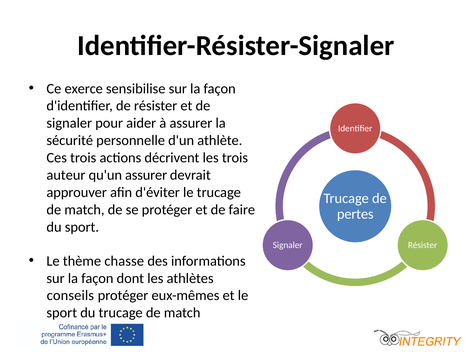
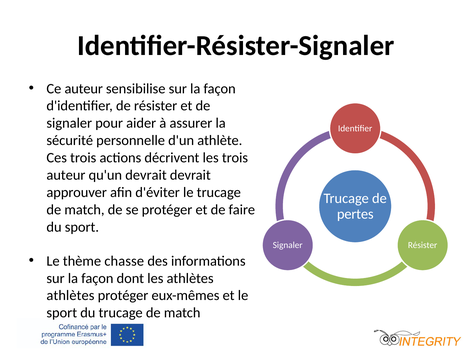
Ce exerce: exerce -> auteur
qu'un assurer: assurer -> devrait
conseils at (70, 296): conseils -> athlètes
